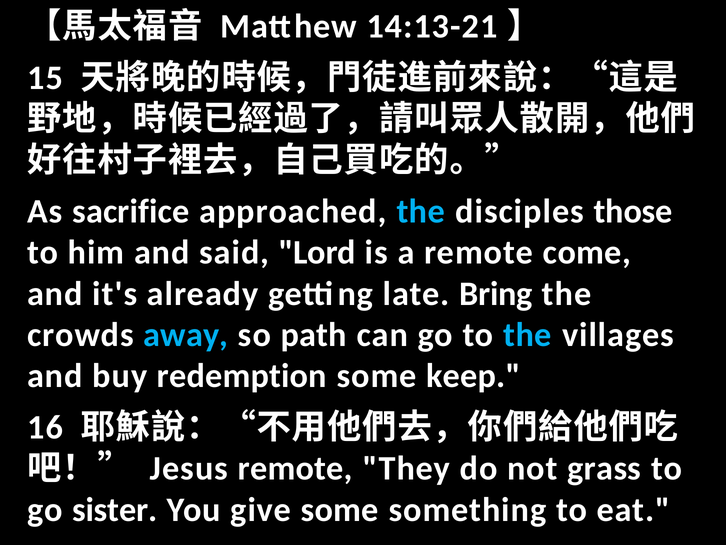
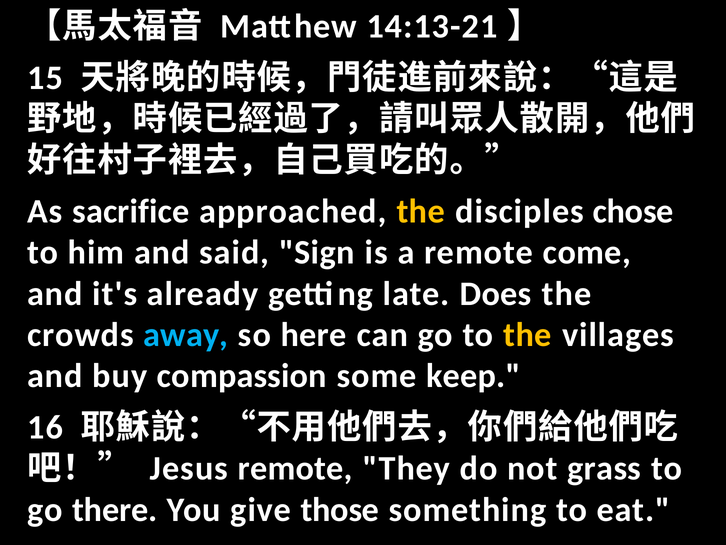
the at (421, 211) colour: light blue -> yellow
those: those -> chose
Lord: Lord -> Sign
Bring: Bring -> Does
path: path -> here
the at (528, 335) colour: light blue -> yellow
redemption: redemption -> compassion
sister: sister -> there
give some: some -> those
